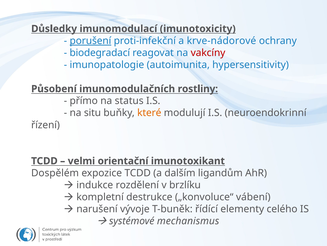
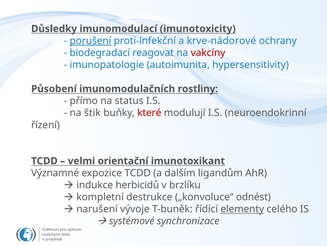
situ: situ -> štik
které colour: orange -> red
Dospělém: Dospělém -> Významné
rozdělení: rozdělení -> herbicidů
vábení: vábení -> odnést
elementy underline: none -> present
mechanismus: mechanismus -> synchronizace
